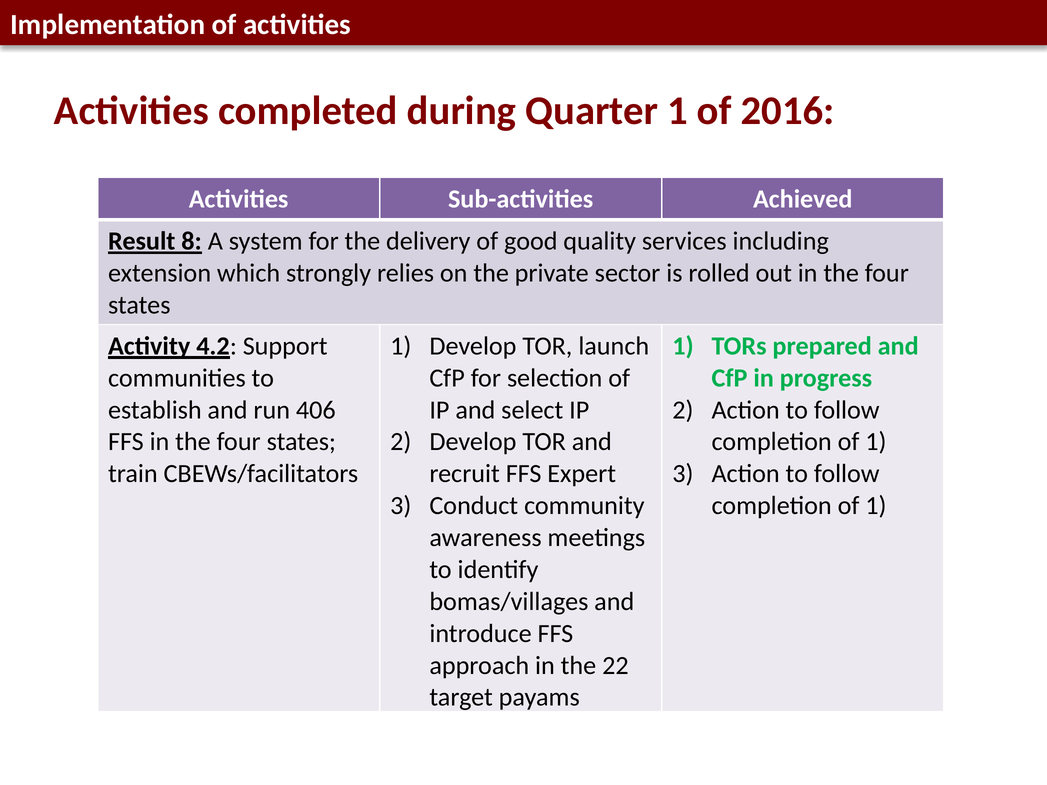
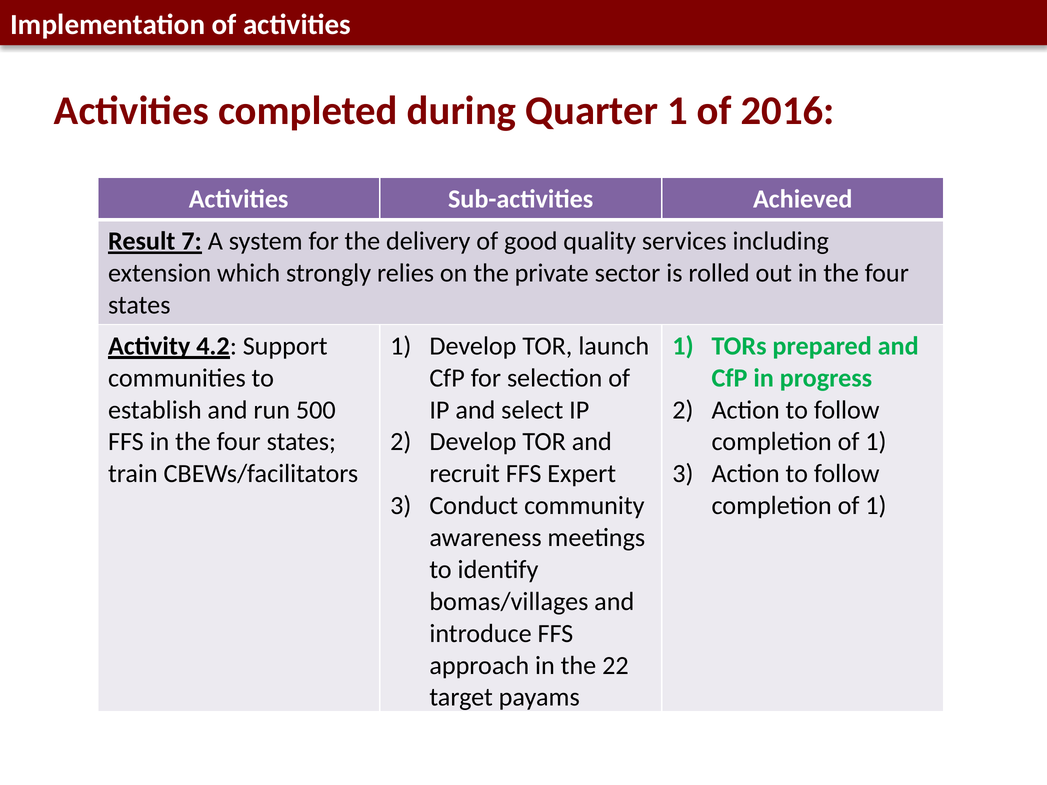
8: 8 -> 7
406: 406 -> 500
